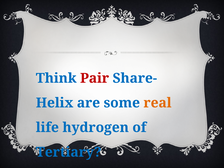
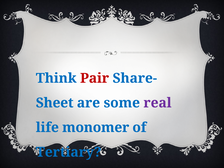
Helix: Helix -> Sheet
real colour: orange -> purple
hydrogen: hydrogen -> monomer
